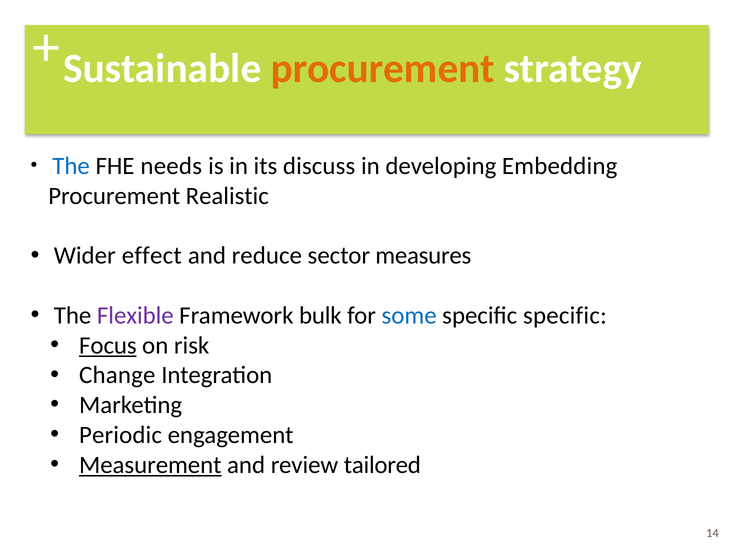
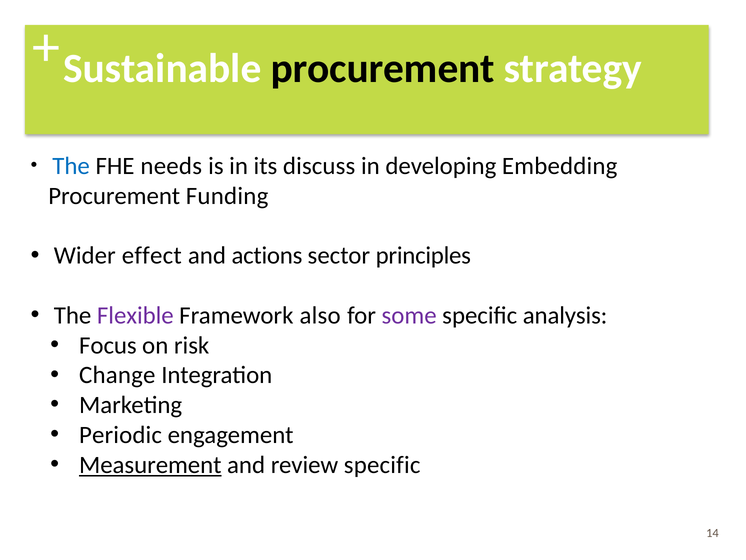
procurement at (383, 69) colour: orange -> black
Realistic: Realistic -> Funding
reduce: reduce -> actions
measures: measures -> principles
bulk: bulk -> also
some colour: blue -> purple
specific specific: specific -> analysis
Focus underline: present -> none
review tailored: tailored -> specific
